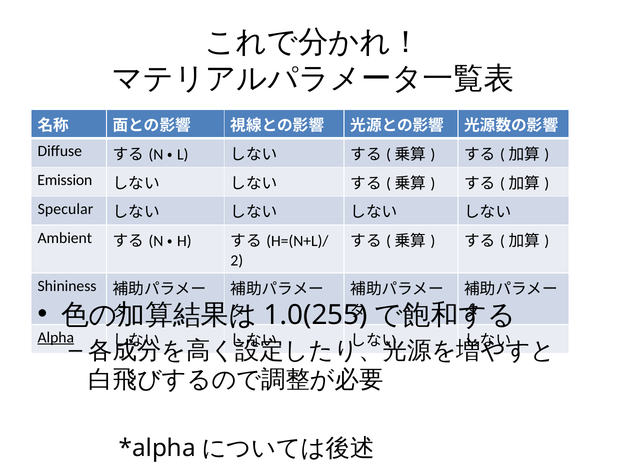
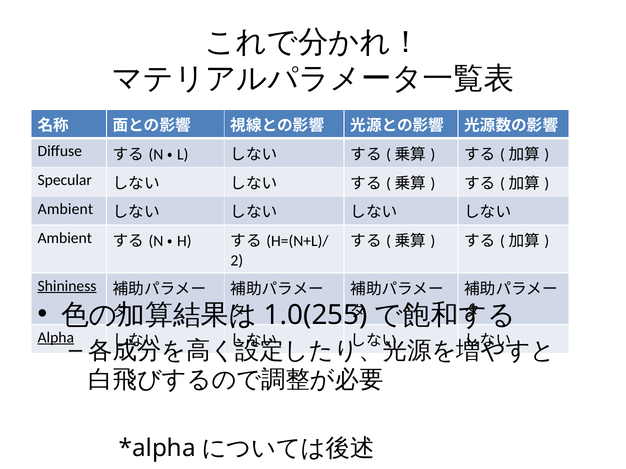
Emission: Emission -> Specular
Specular at (65, 209): Specular -> Ambient
Shininess underline: none -> present
